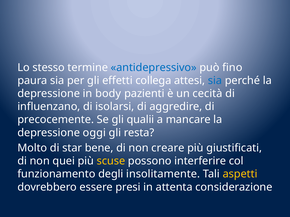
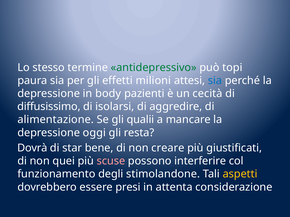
antidepressivo colour: blue -> green
fino: fino -> topi
collega: collega -> milioni
influenzano: influenzano -> diffusissimo
precocemente: precocemente -> alimentazione
Molto: Molto -> Dovrà
scuse colour: yellow -> pink
insolitamente: insolitamente -> stimolandone
